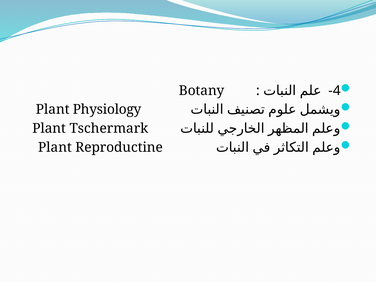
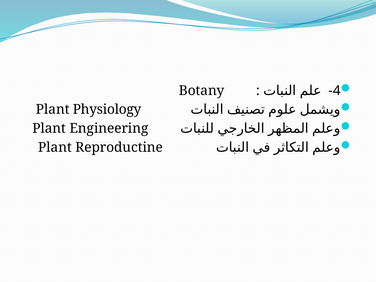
Tschermark: Tschermark -> Engineering
